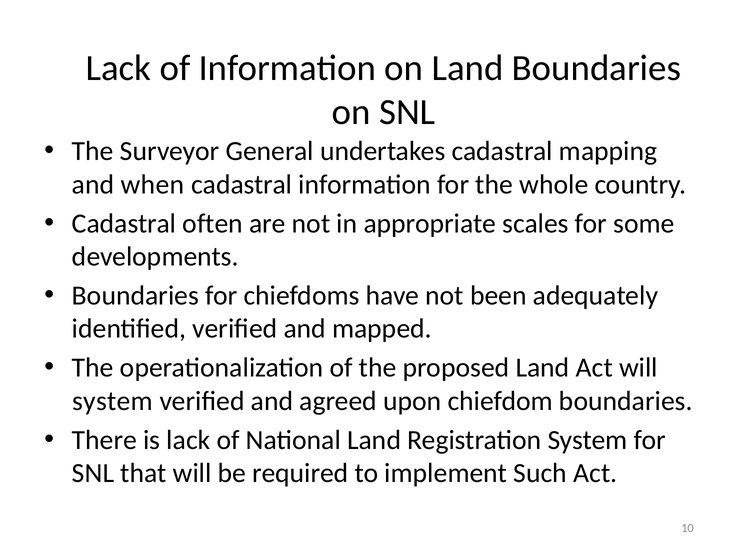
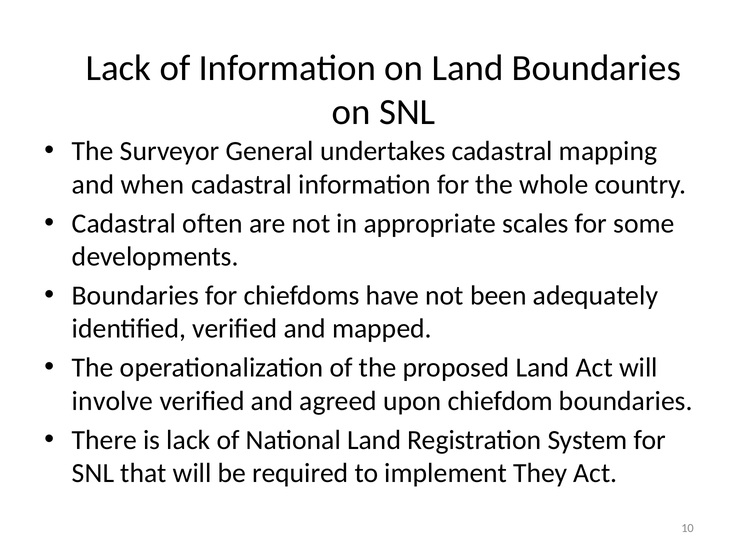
system at (113, 401): system -> involve
Such: Such -> They
